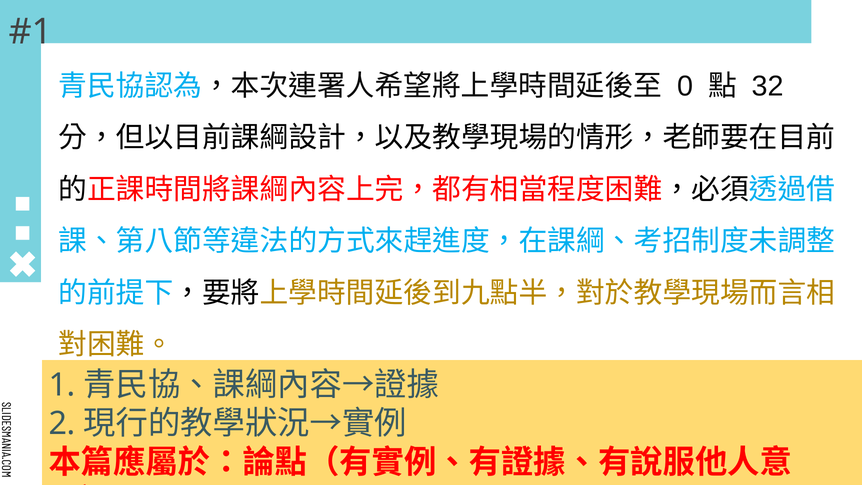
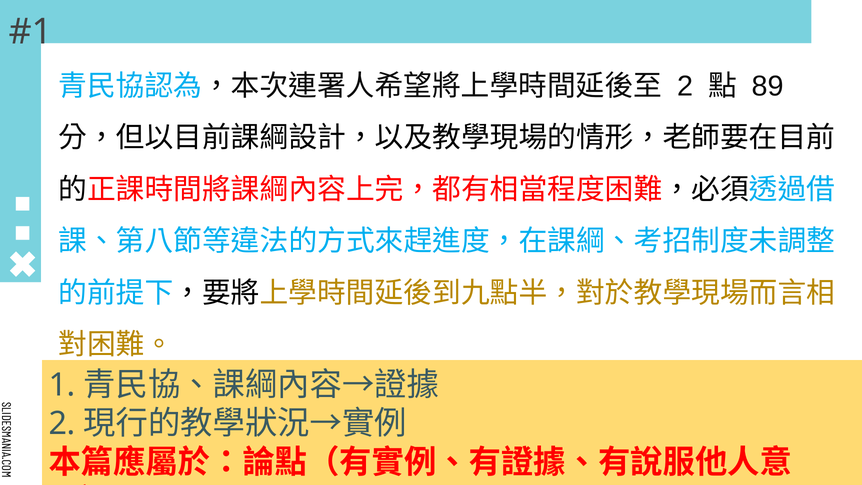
0 at (685, 86): 0 -> 2
32: 32 -> 89
